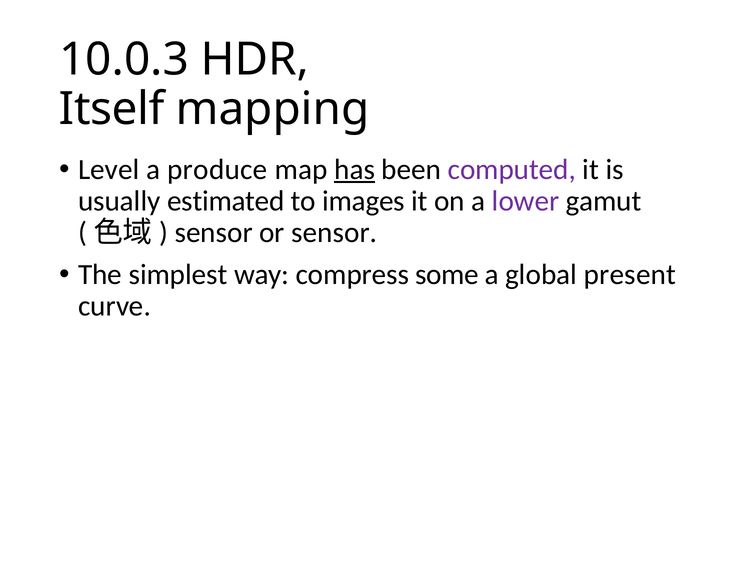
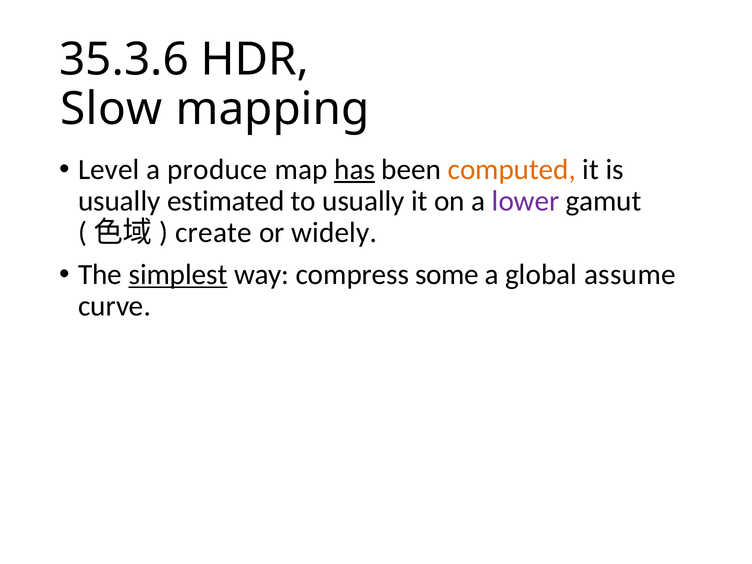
10.0.3: 10.0.3 -> 35.3.6
Itself: Itself -> Slow
computed colour: purple -> orange
to images: images -> usually
sensor at (214, 233): sensor -> create
or sensor: sensor -> widely
simplest underline: none -> present
present: present -> assume
